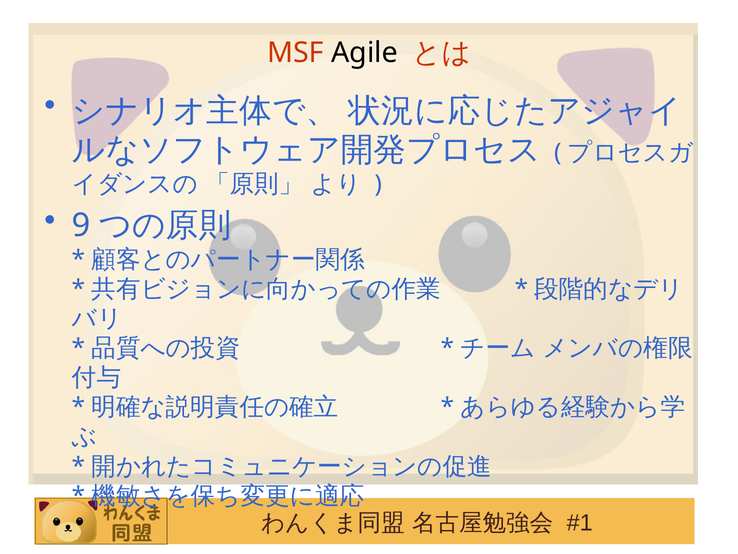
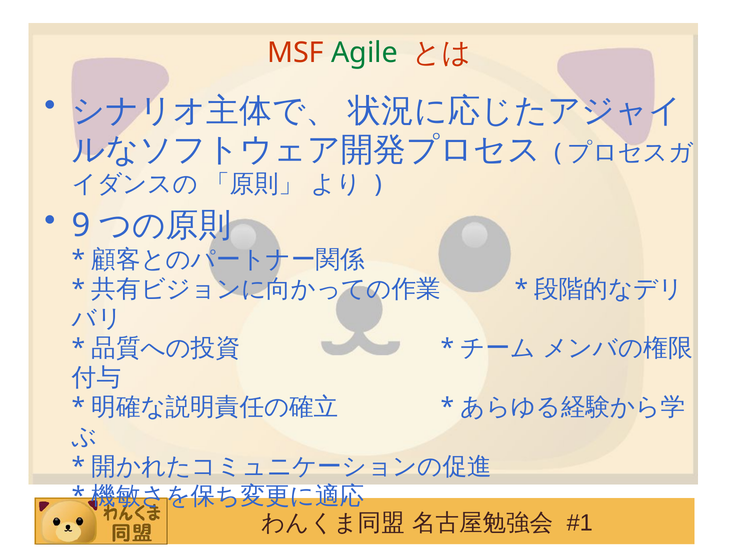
Agile colour: black -> green
